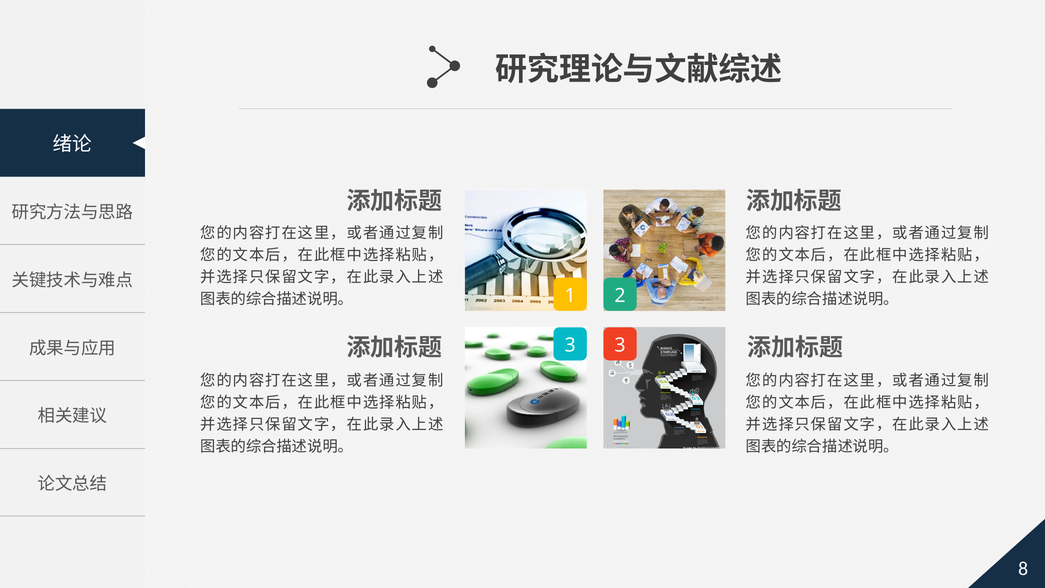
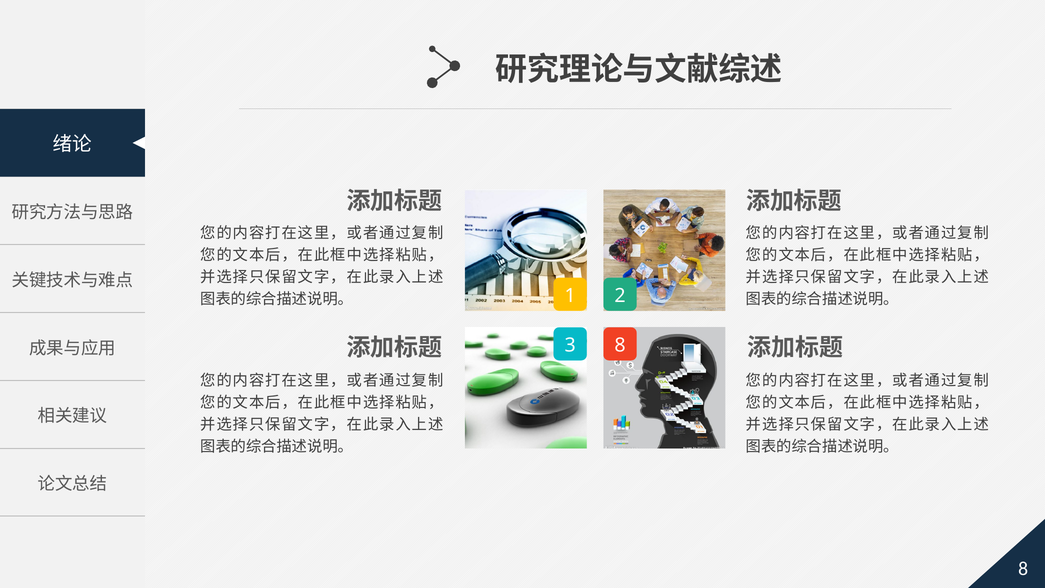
3 3: 3 -> 8
